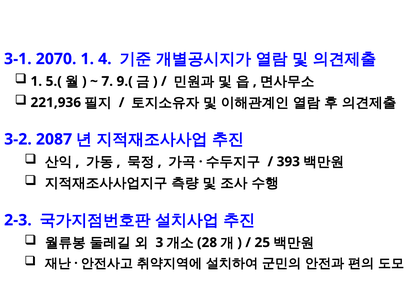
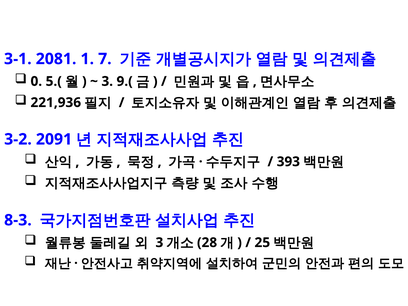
2070: 2070 -> 2081
4: 4 -> 7
1 at (36, 81): 1 -> 0
7 at (107, 81): 7 -> 3
2087: 2087 -> 2091
2-3: 2-3 -> 8-3
